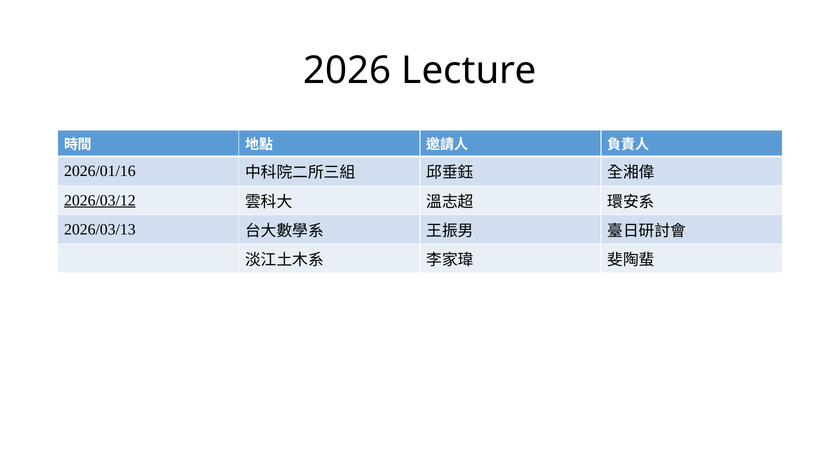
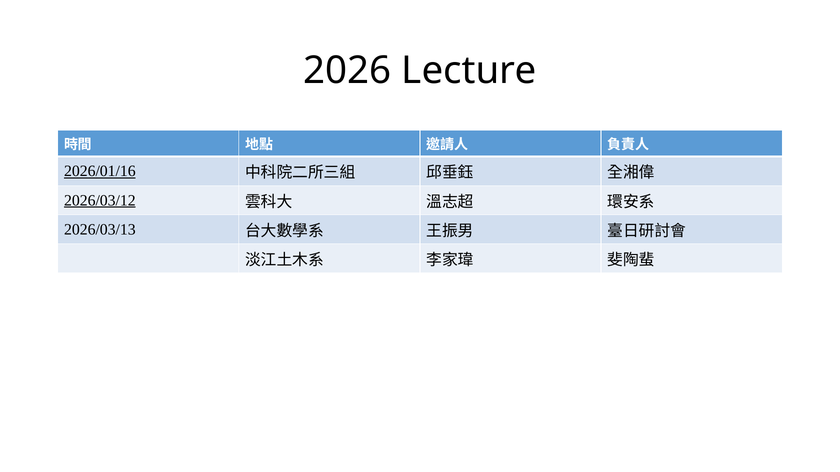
2026/01/16 underline: none -> present
